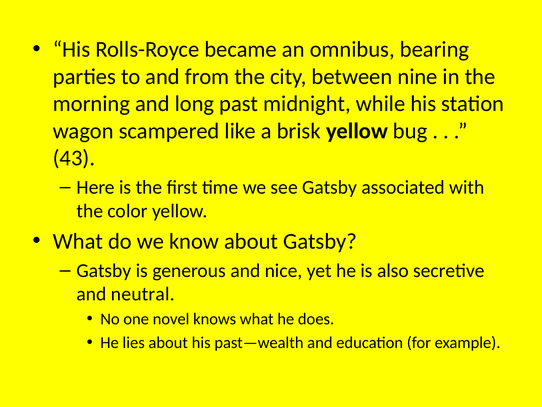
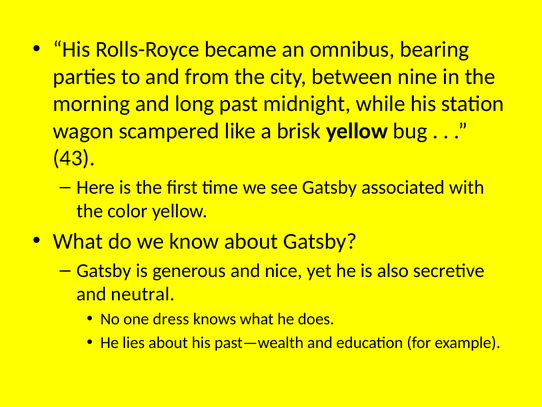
novel: novel -> dress
